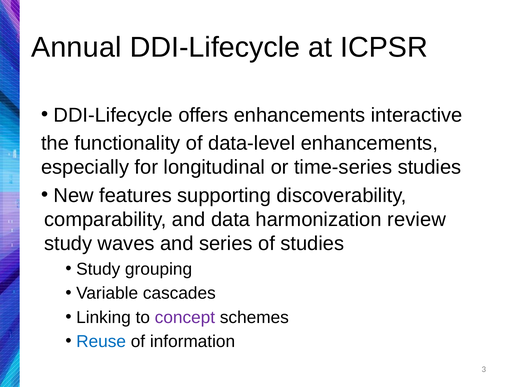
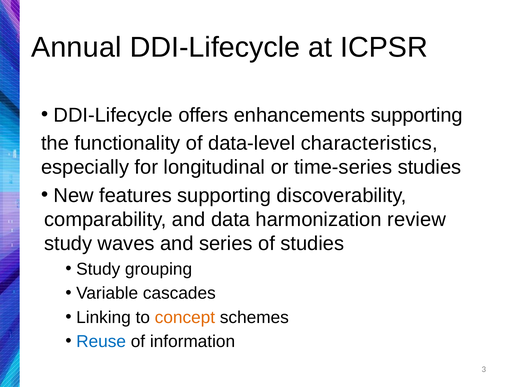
enhancements interactive: interactive -> supporting
data-level enhancements: enhancements -> characteristics
concept colour: purple -> orange
